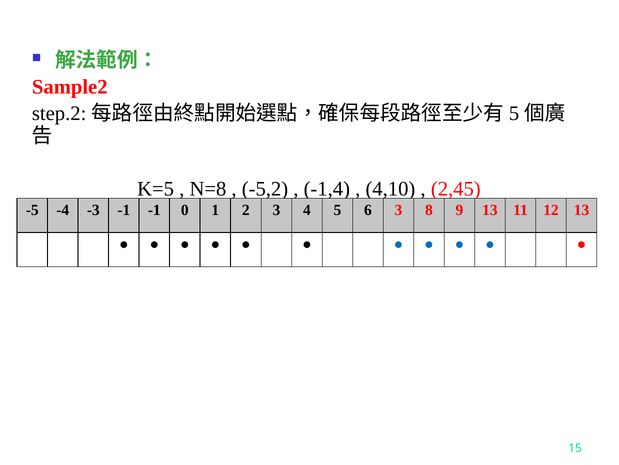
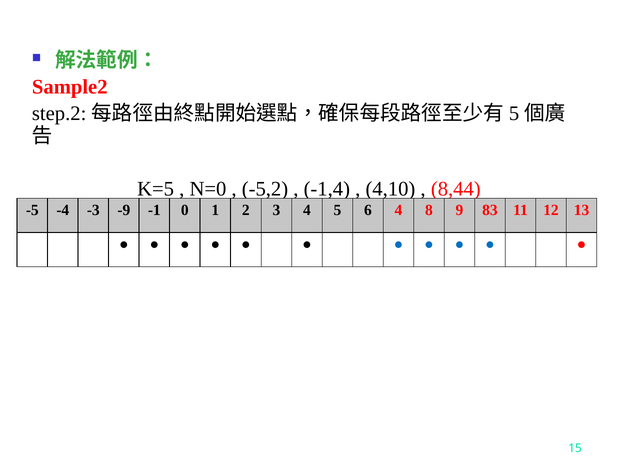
N=8: N=8 -> N=0
2,45: 2,45 -> 8,44
-3 -1: -1 -> -9
6 3: 3 -> 4
9 13: 13 -> 83
